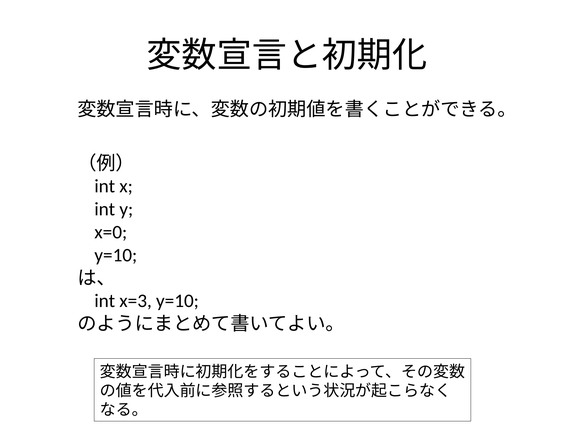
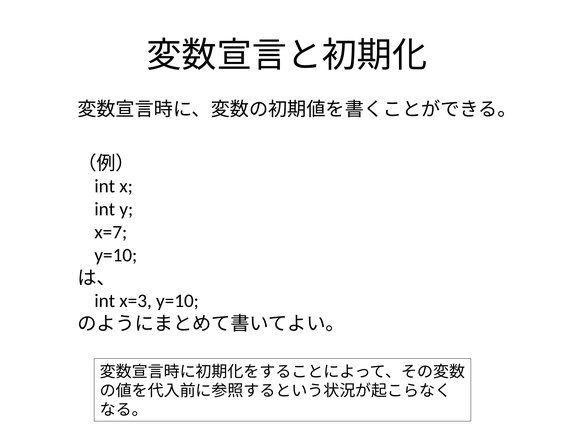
x=0: x=0 -> x=7
